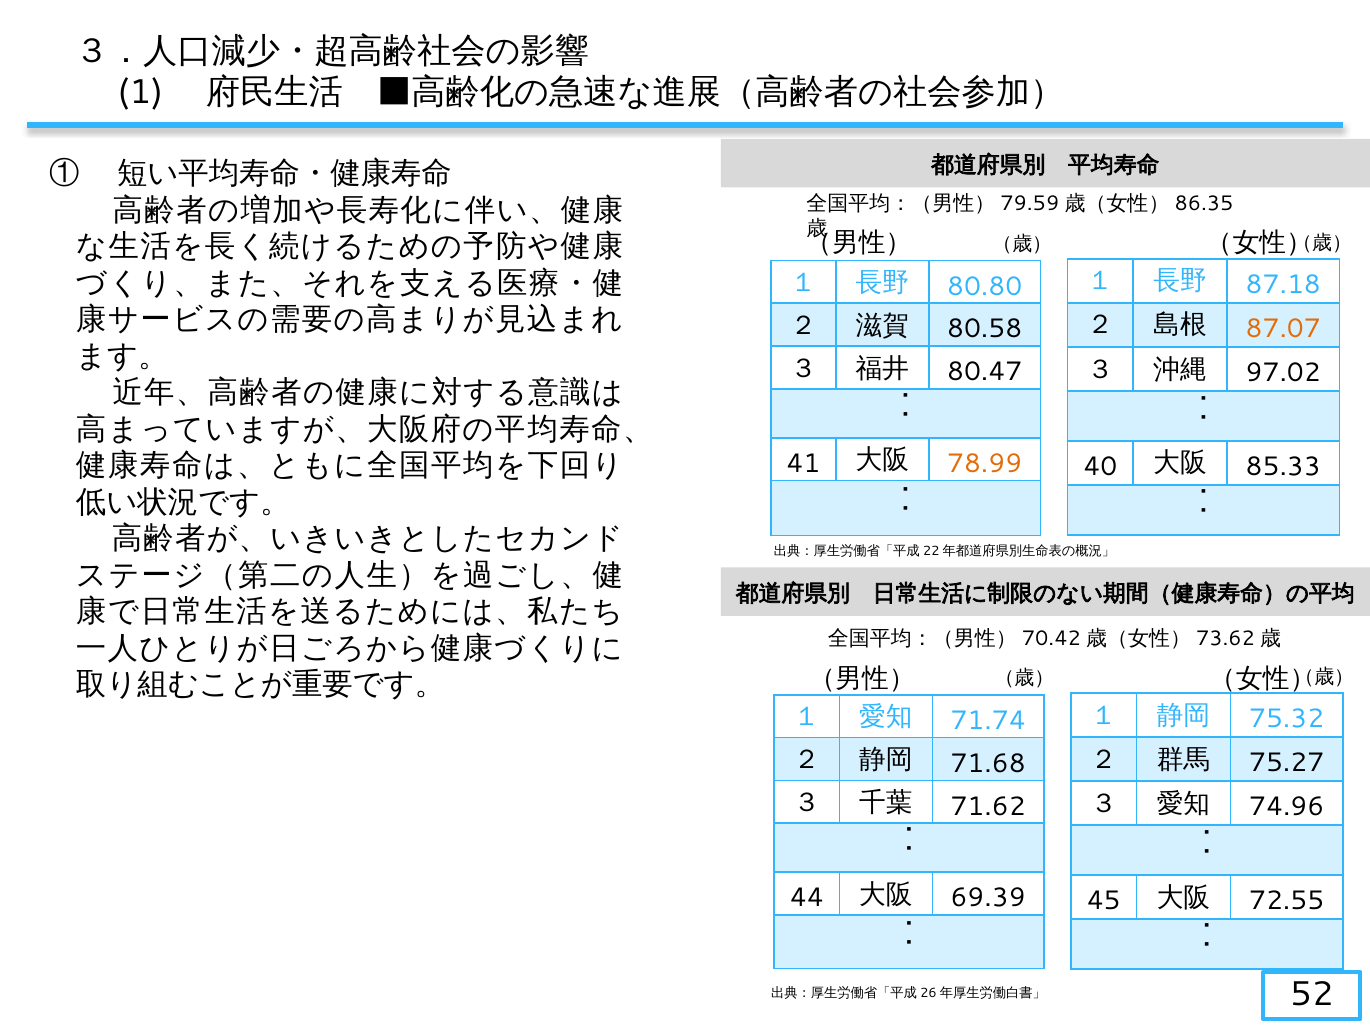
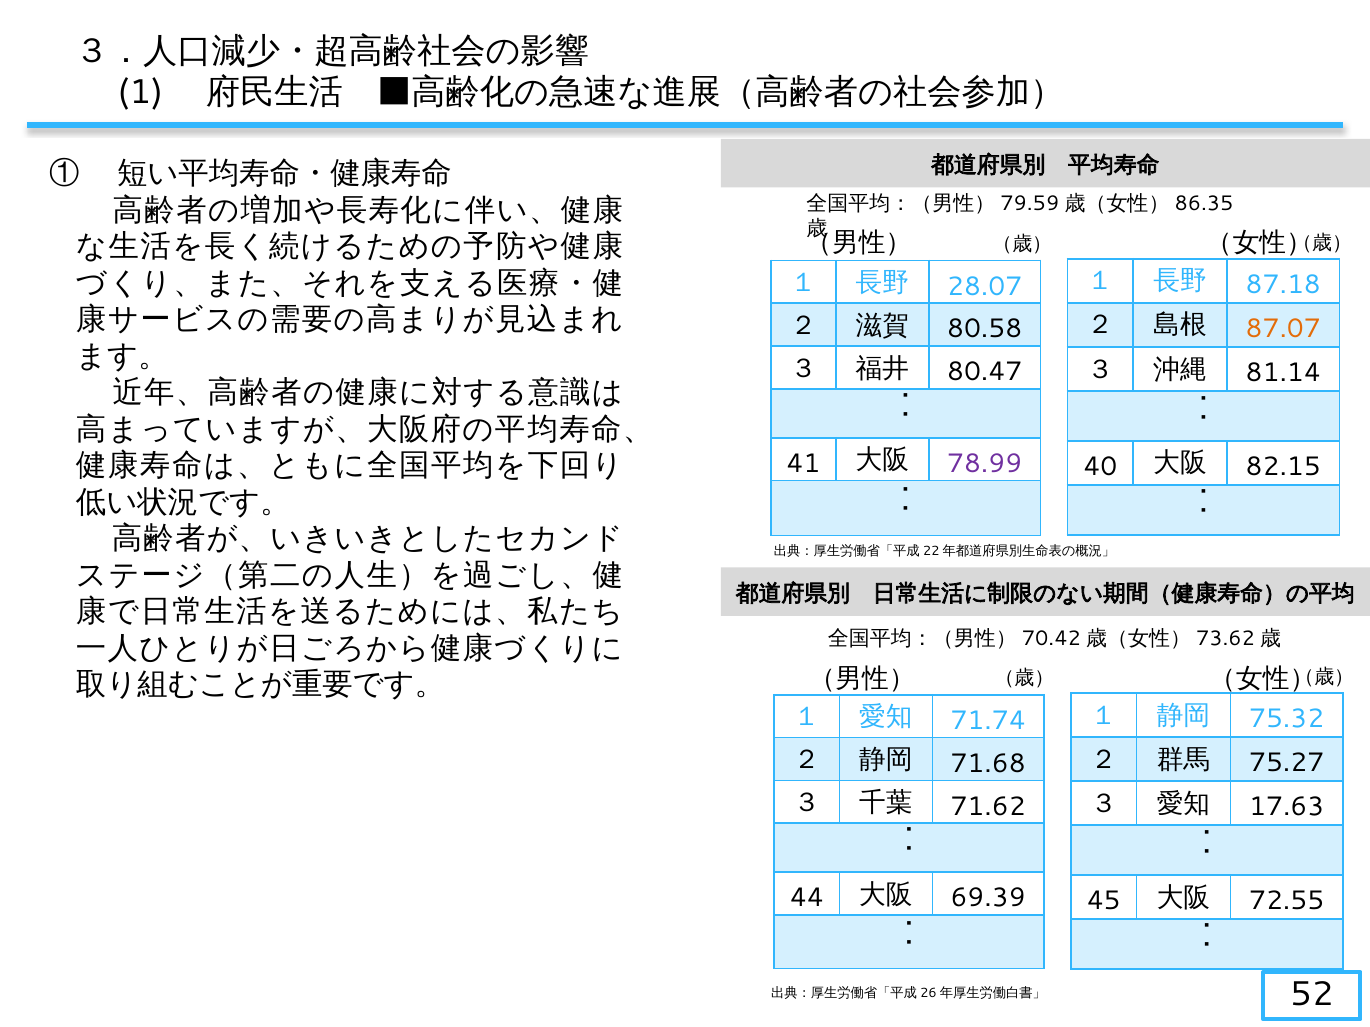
80.80: 80.80 -> 28.07
97.02: 97.02 -> 81.14
78.99 colour: orange -> purple
85.33: 85.33 -> 82.15
74.96: 74.96 -> 17.63
